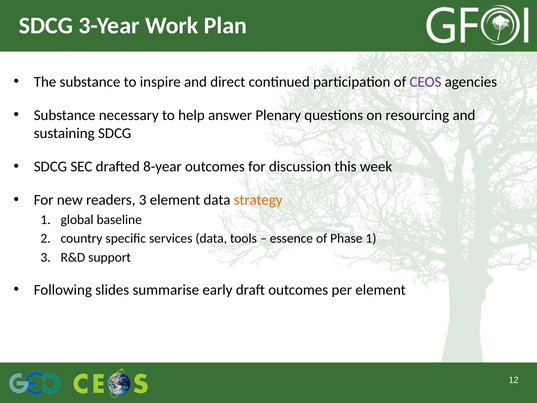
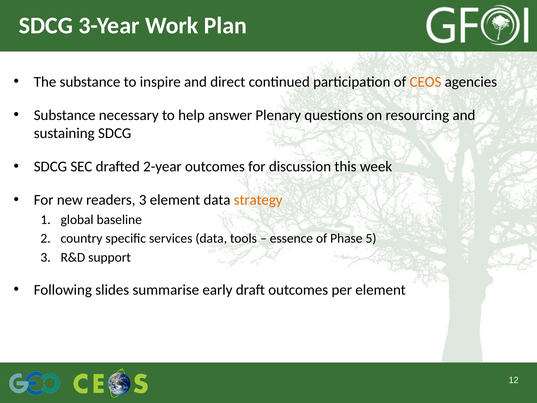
CEOS colour: purple -> orange
8-year: 8-year -> 2-year
Phase 1: 1 -> 5
